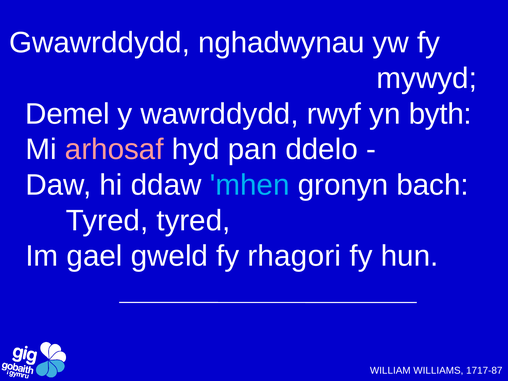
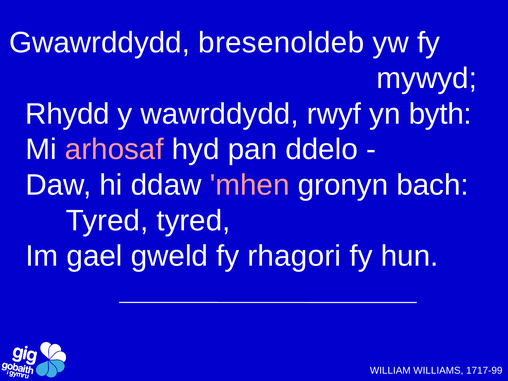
nghadwynau: nghadwynau -> bresenoldeb
Demel: Demel -> Rhydd
mhen colour: light blue -> pink
1717-87: 1717-87 -> 1717-99
